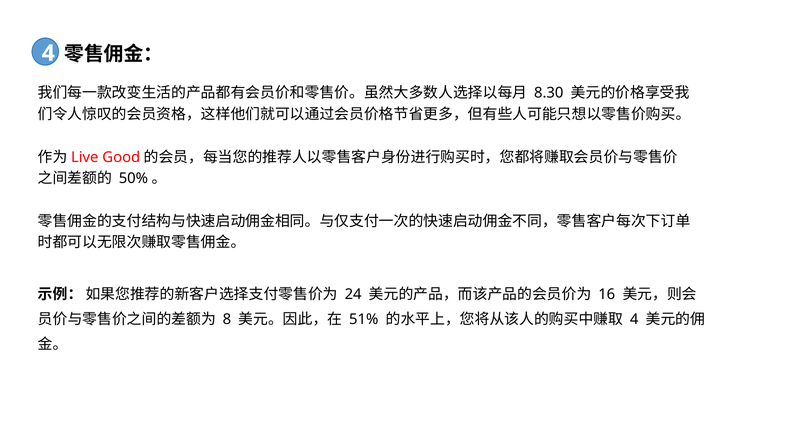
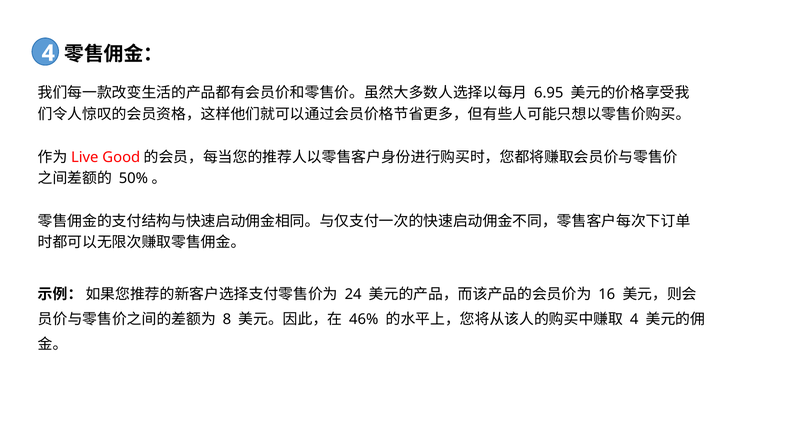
8.30: 8.30 -> 6.95
51%: 51% -> 46%
